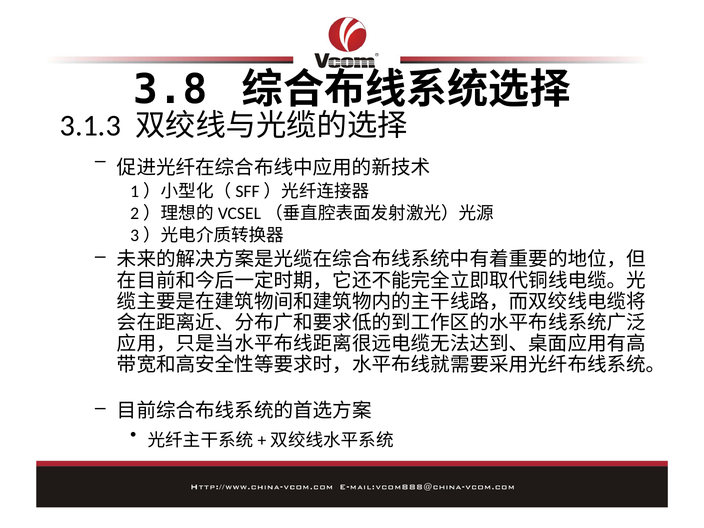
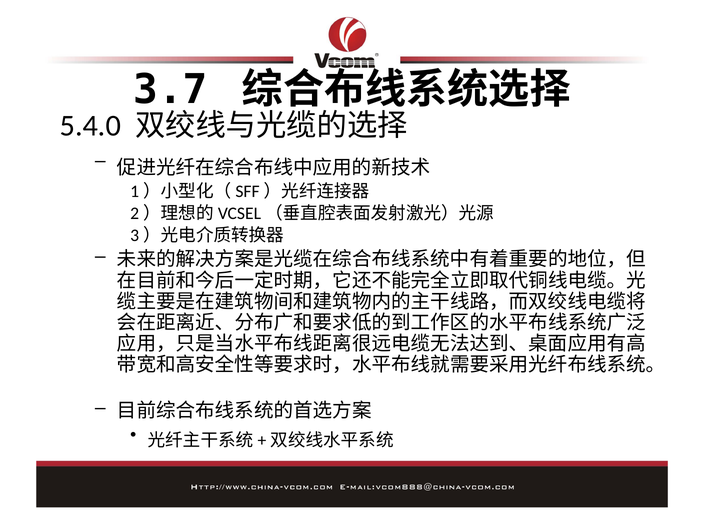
3.8: 3.8 -> 3.7
3.1.3: 3.1.3 -> 5.4.0
